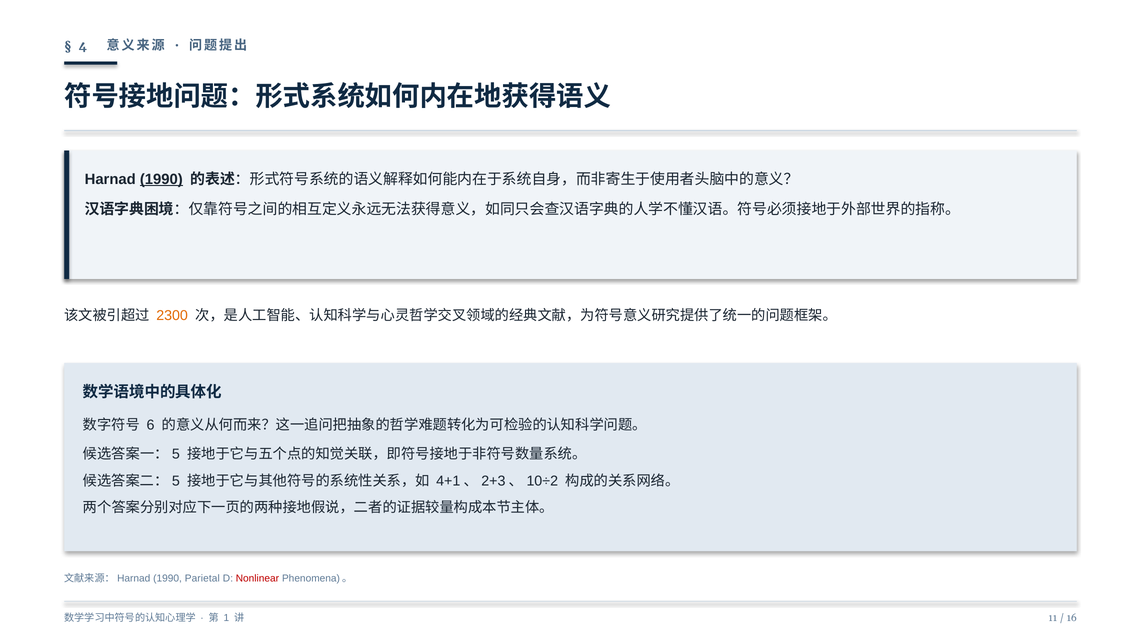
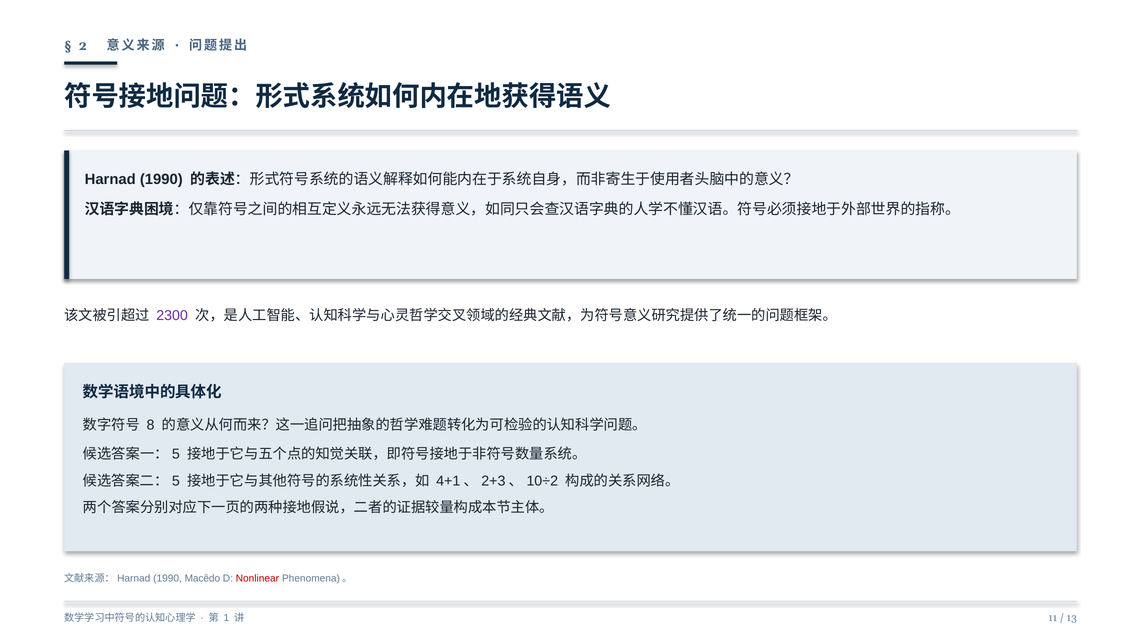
4: 4 -> 2
1990 at (161, 179) underline: present -> none
2300 colour: orange -> purple
6: 6 -> 8
Parietal: Parietal -> Macêdo
16: 16 -> 13
